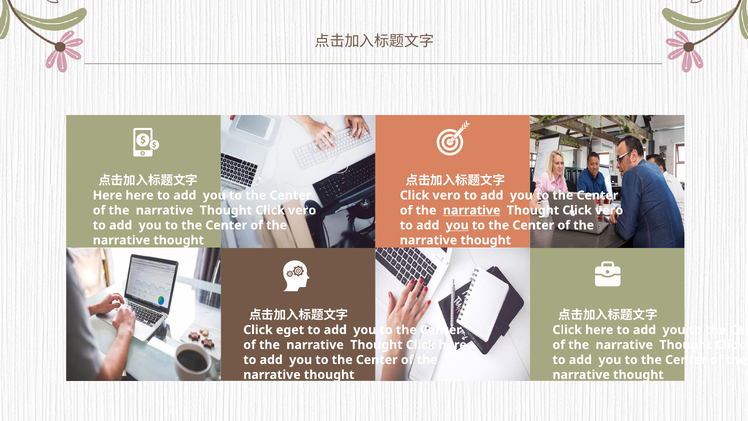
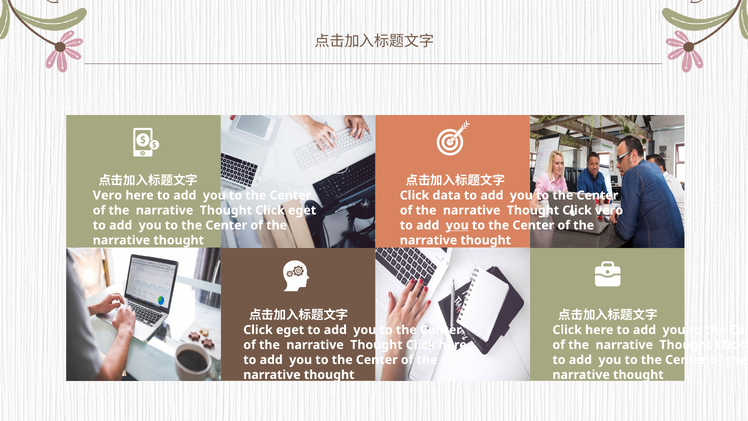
Here at (108, 195): Here -> Vero
vero at (447, 195): vero -> data
vero at (302, 210): vero -> eget
narrative at (472, 210) underline: present -> none
